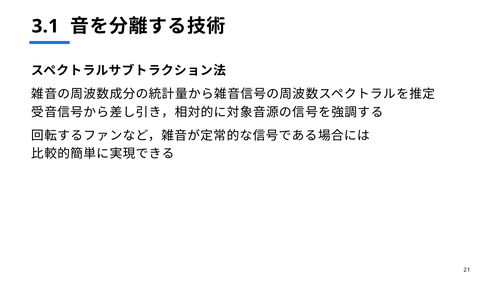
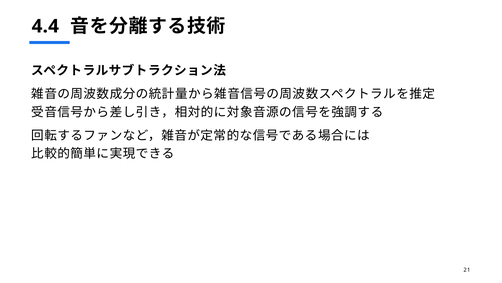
3.1: 3.1 -> 4.4
